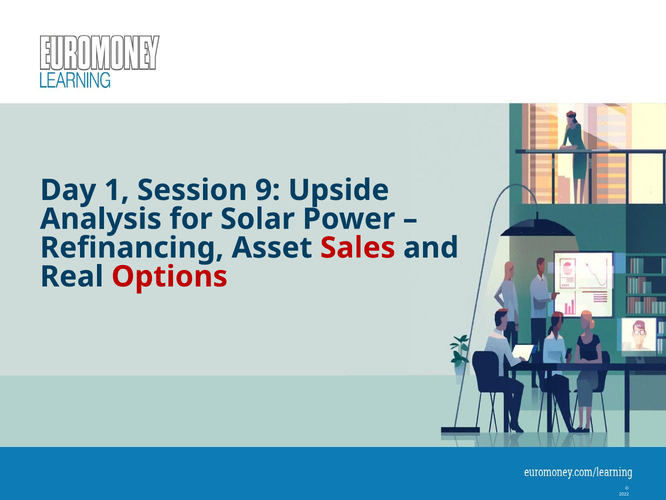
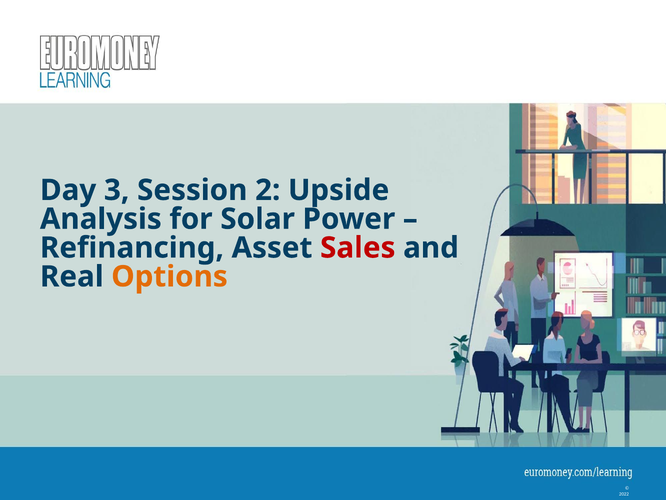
1: 1 -> 3
9: 9 -> 2
Options colour: red -> orange
